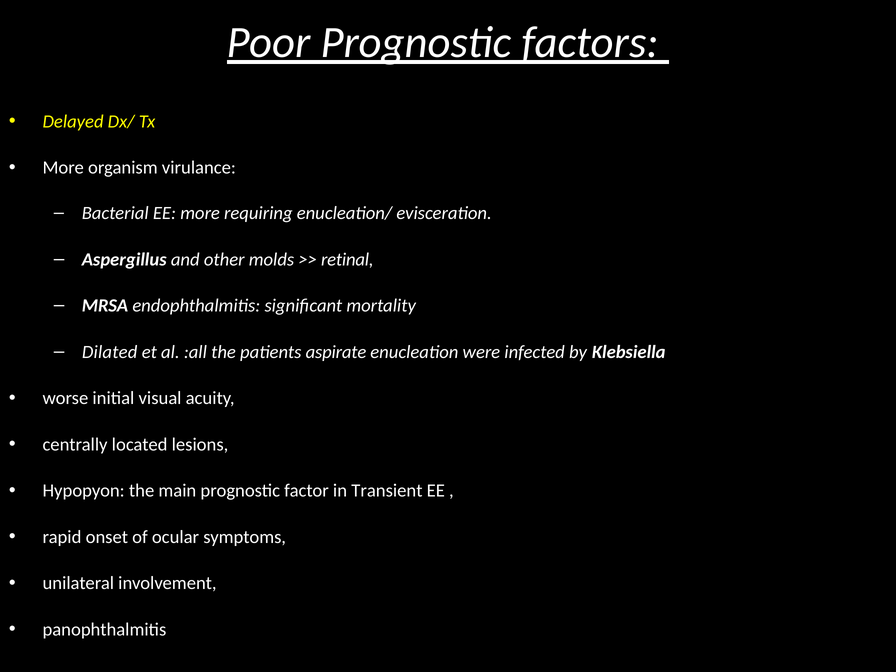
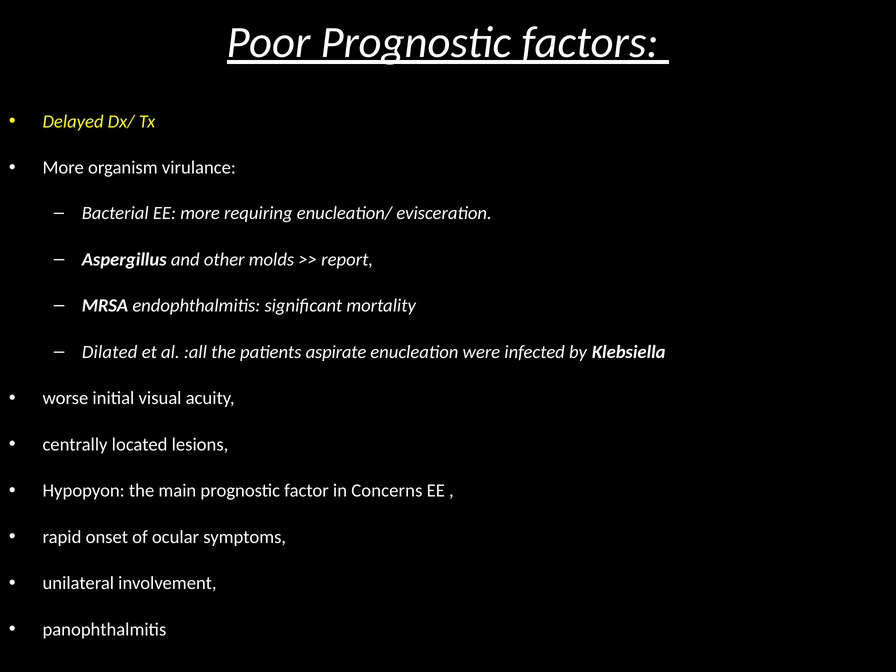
retinal: retinal -> report
Transient: Transient -> Concerns
